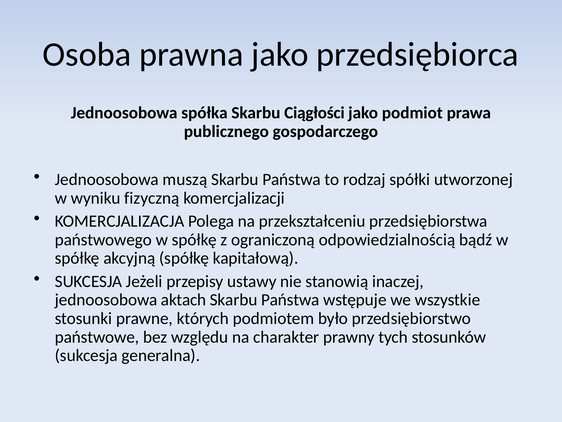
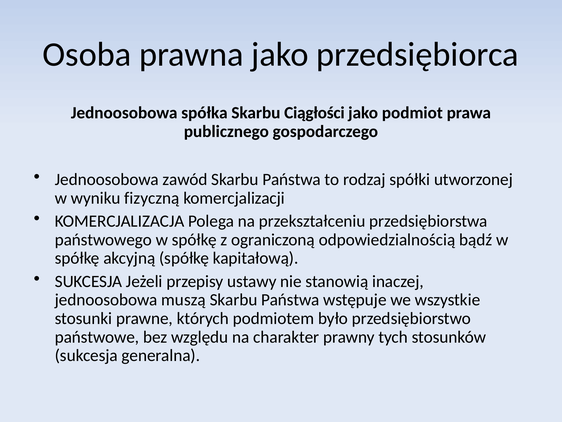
muszą: muszą -> zawód
aktach: aktach -> muszą
